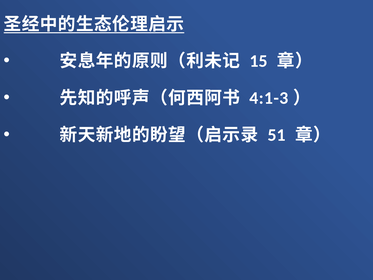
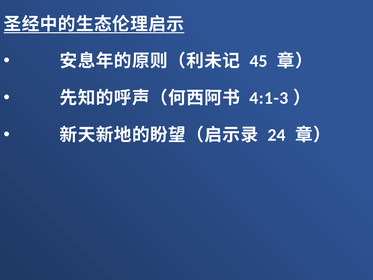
15: 15 -> 45
51: 51 -> 24
